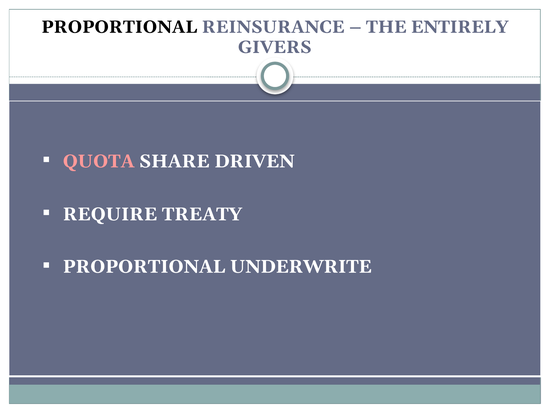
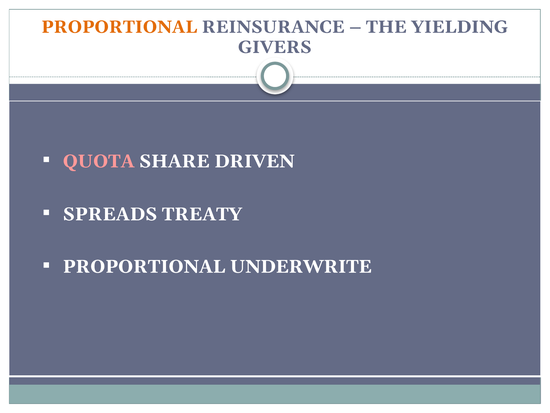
PROPORTIONAL at (119, 27) colour: black -> orange
ENTIRELY: ENTIRELY -> YIELDING
REQUIRE: REQUIRE -> SPREADS
